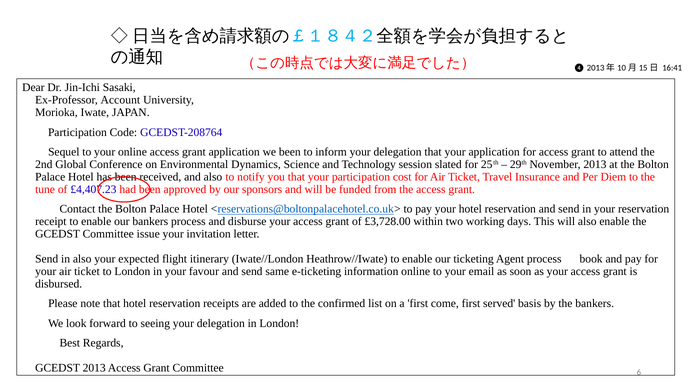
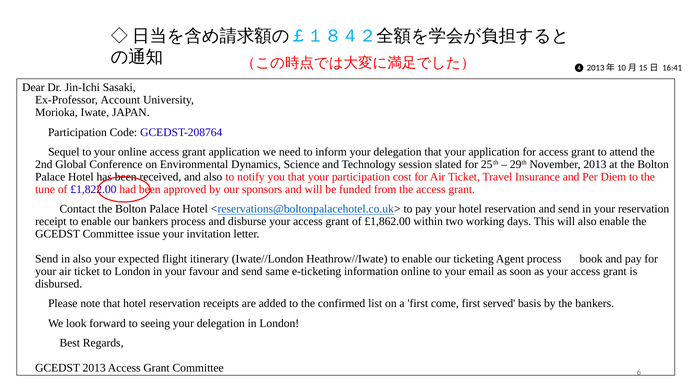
we been: been -> need
£4,407.23: £4,407.23 -> £1,822.00
£3,728.00: £3,728.00 -> £1,862.00
